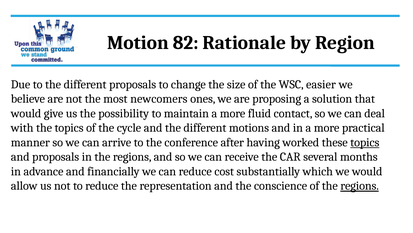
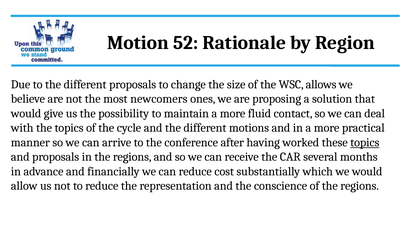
82: 82 -> 52
easier: easier -> allows
regions at (360, 185) underline: present -> none
